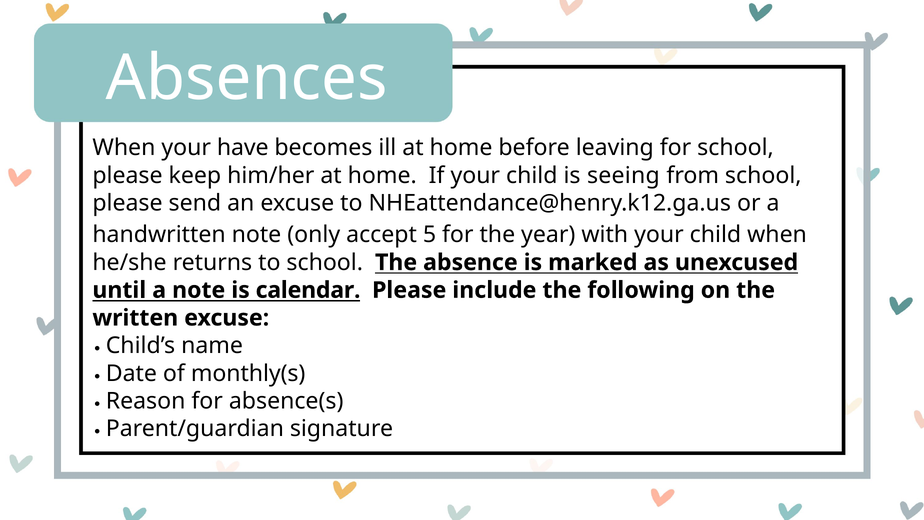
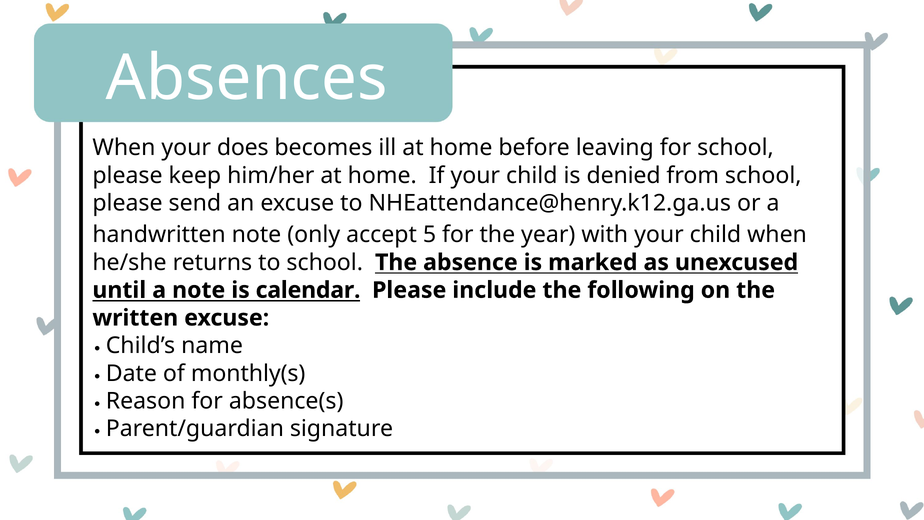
have: have -> does
seeing: seeing -> denied
